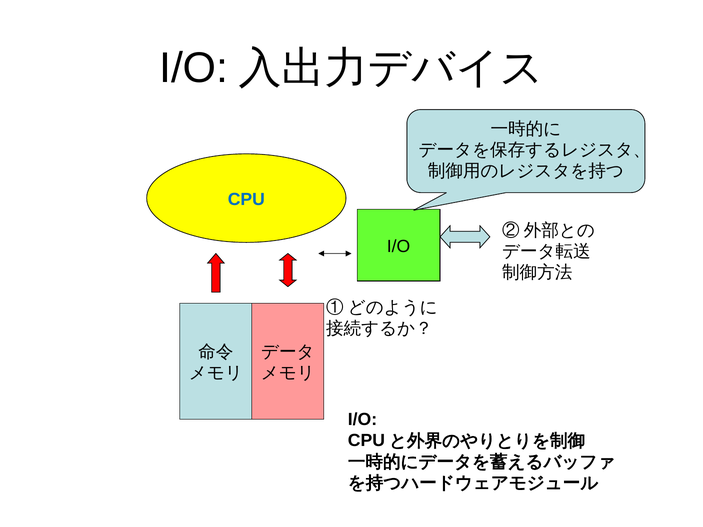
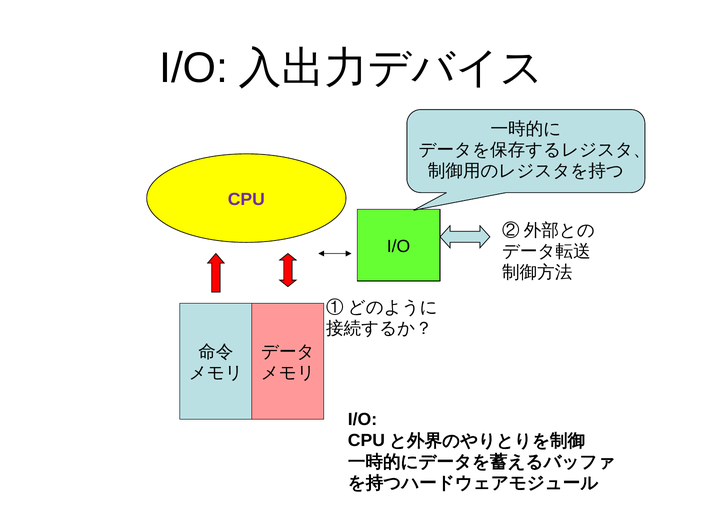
CPU colour: blue -> purple
